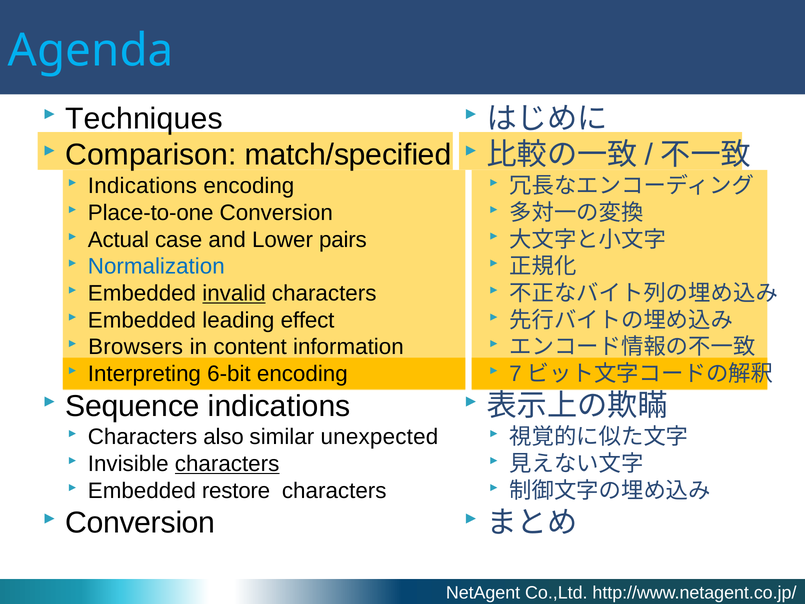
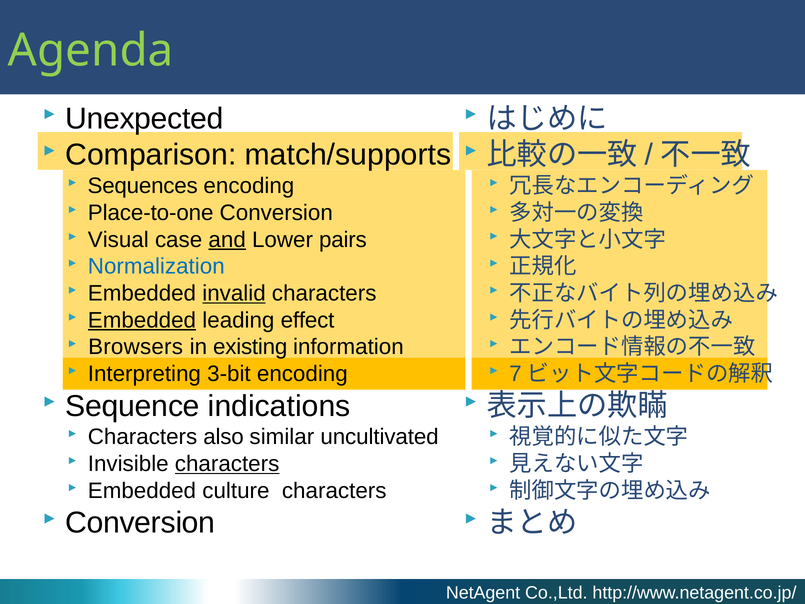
Agenda colour: light blue -> light green
Techniques: Techniques -> Unexpected
match/specified: match/specified -> match/supports
Indications at (142, 186): Indications -> Sequences
Actual: Actual -> Visual
and underline: none -> present
Embedded at (142, 320) underline: none -> present
content: content -> existing
6-bit: 6-bit -> 3-bit
unexpected: unexpected -> uncultivated
restore: restore -> culture
